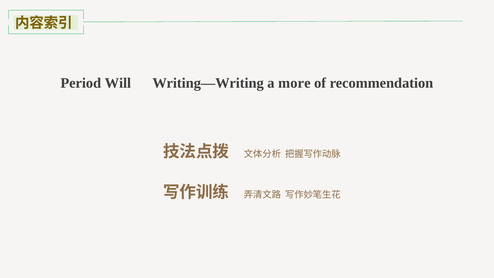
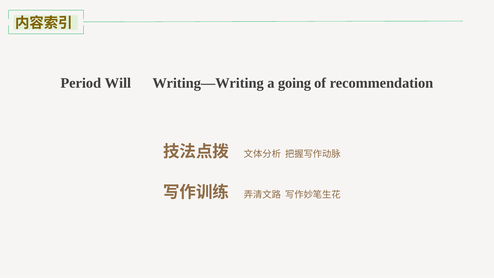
more: more -> going
